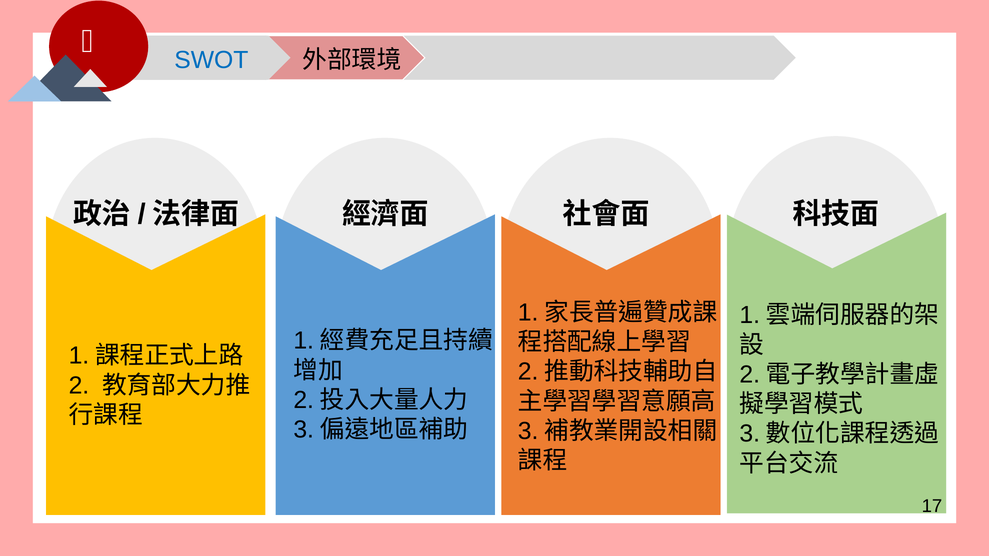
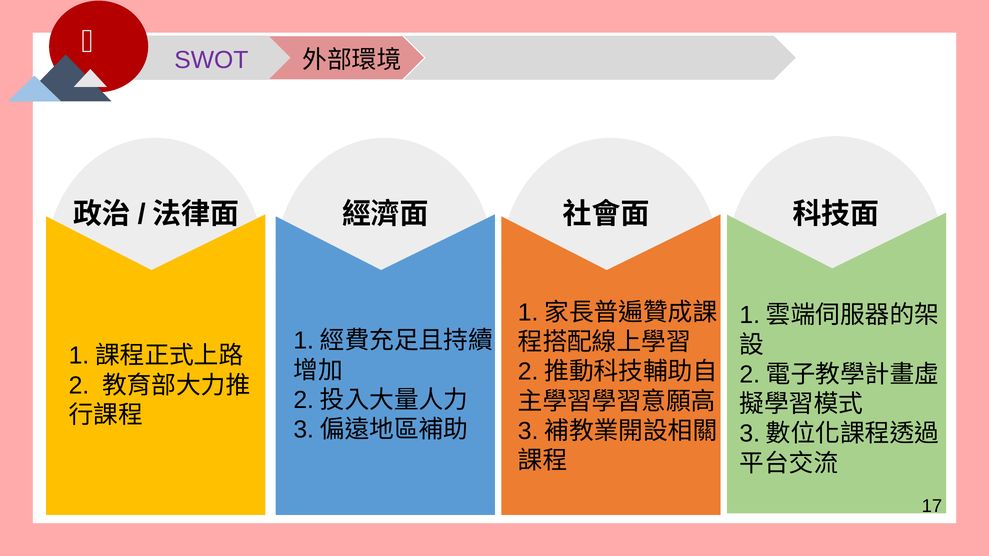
SWOT colour: blue -> purple
